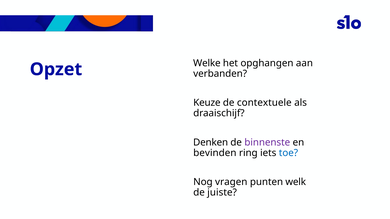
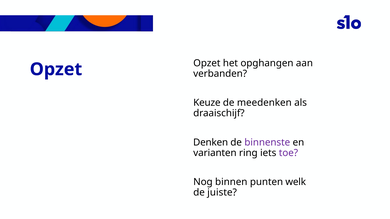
Welke at (207, 63): Welke -> Opzet
contextuele: contextuele -> meedenken
bevinden: bevinden -> varianten
toe colour: blue -> purple
vragen: vragen -> binnen
